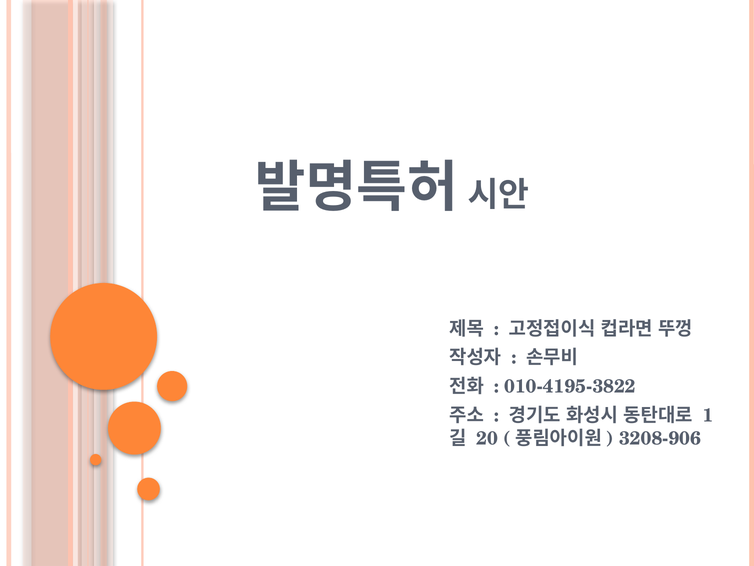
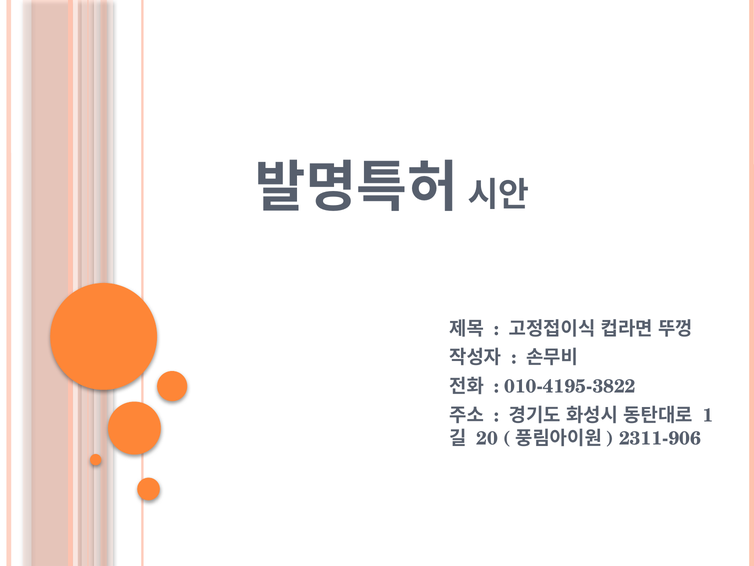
3208-906: 3208-906 -> 2311-906
